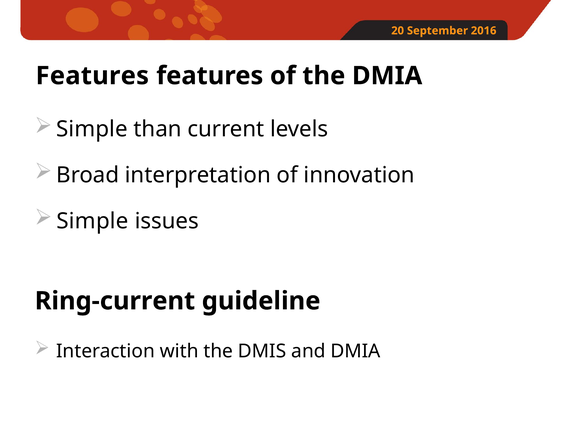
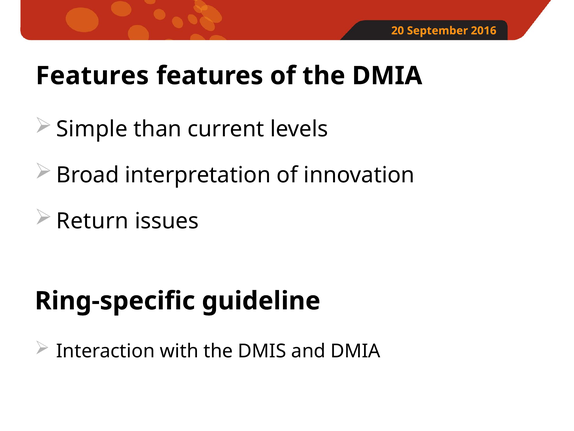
Simple at (92, 221): Simple -> Return
Ring-current: Ring-current -> Ring-specific
